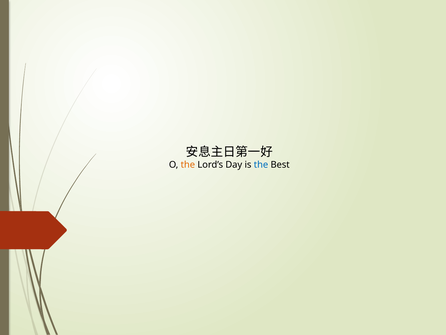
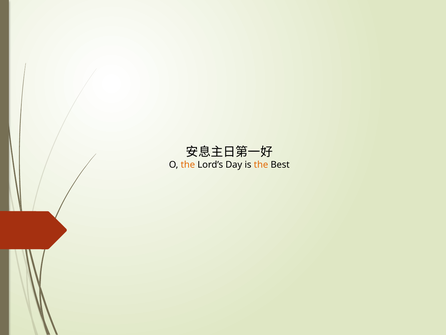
the at (261, 165) colour: blue -> orange
